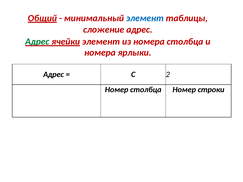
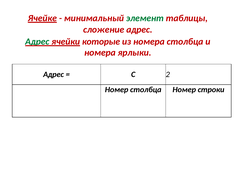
Общий: Общий -> Ячейке
элемент at (145, 18) colour: blue -> green
ячейки элемент: элемент -> которые
